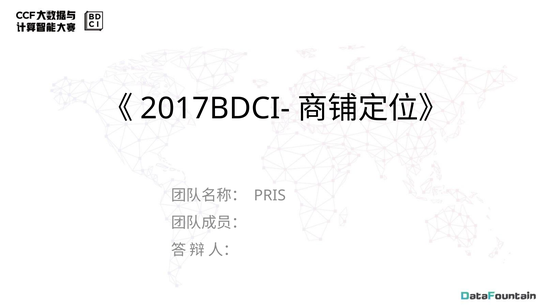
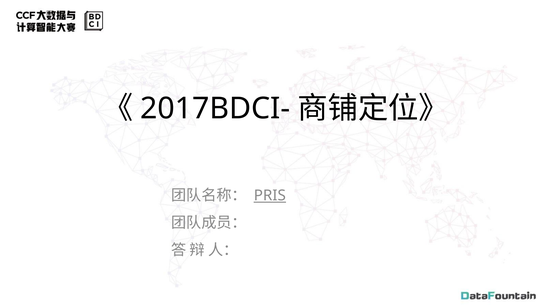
PRIS underline: none -> present
